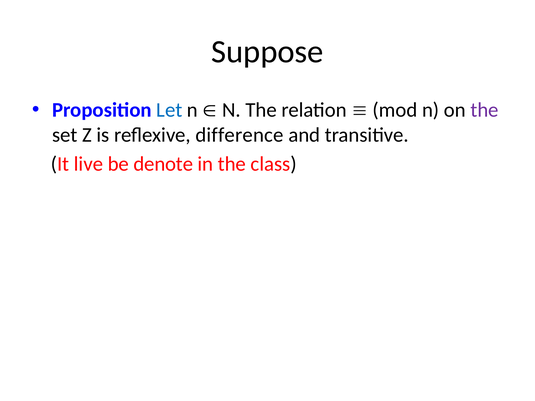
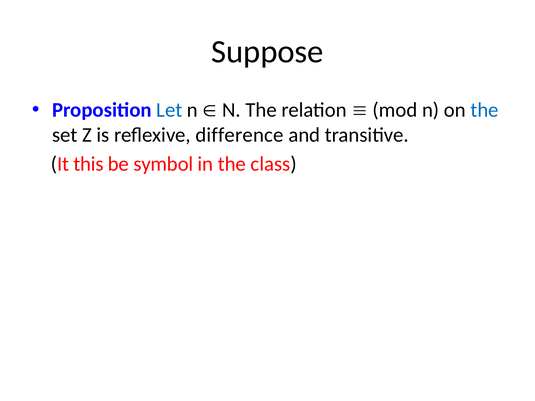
the at (485, 110) colour: purple -> blue
live: live -> this
denote: denote -> symbol
